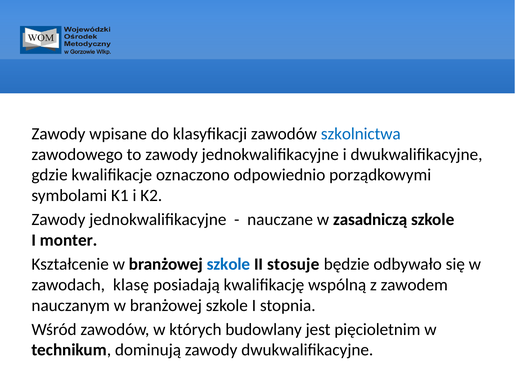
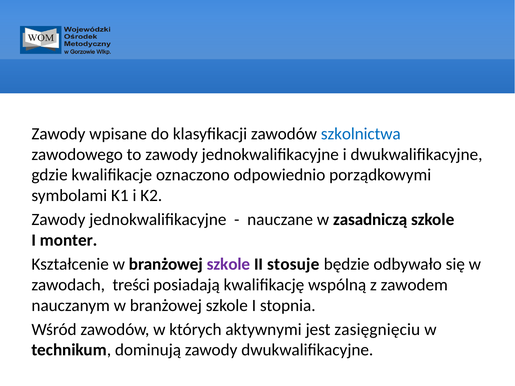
szkole at (228, 264) colour: blue -> purple
klasę: klasę -> treści
budowlany: budowlany -> aktywnymi
pięcioletnim: pięcioletnim -> zasięgnięciu
